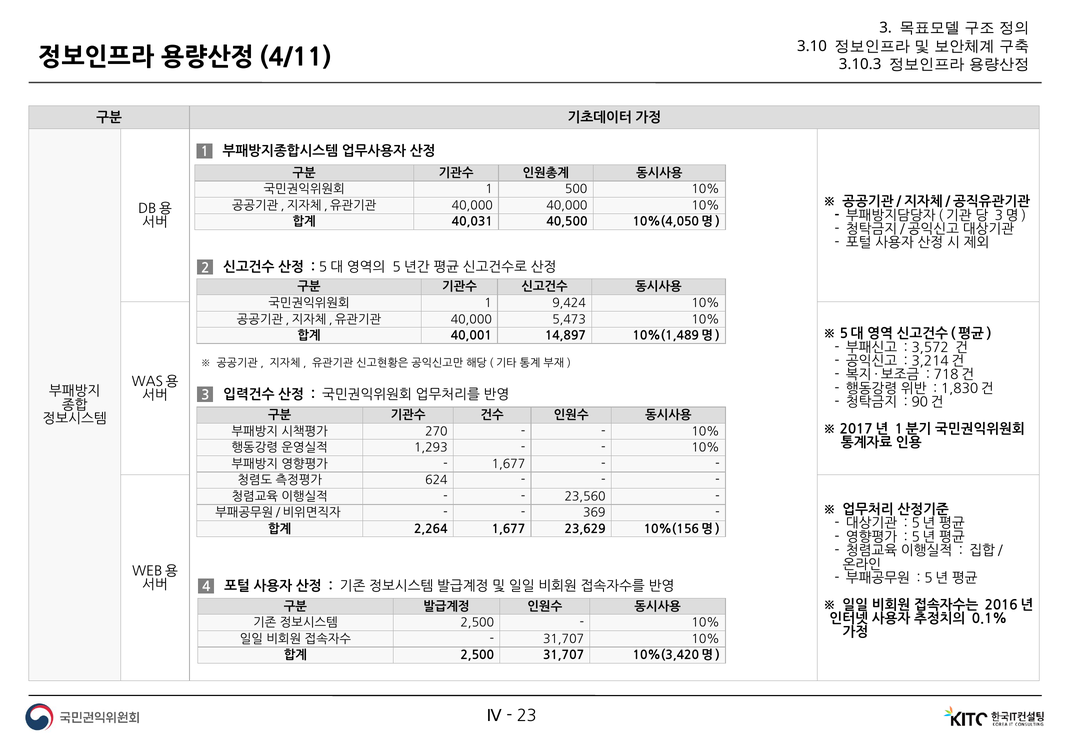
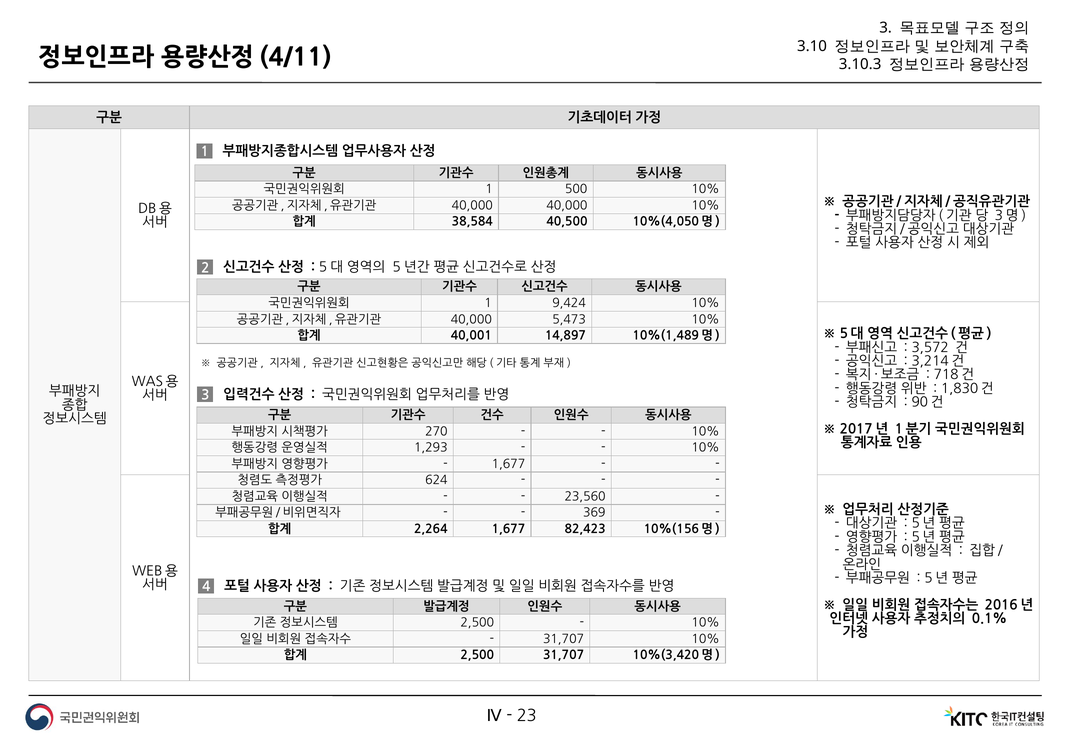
40,031: 40,031 -> 38,584
23,629: 23,629 -> 82,423
